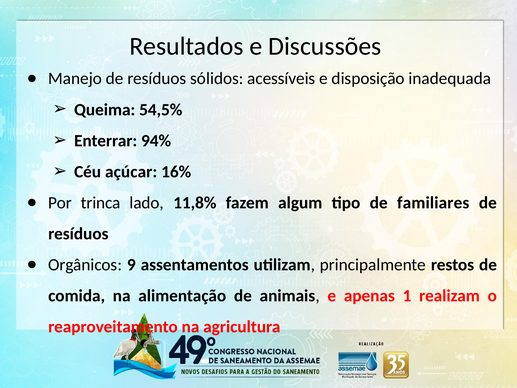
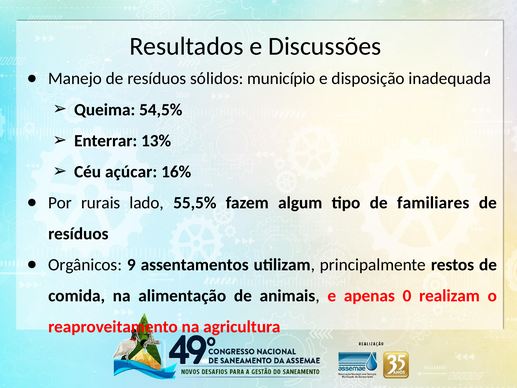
acessíveis: acessíveis -> município
94%: 94% -> 13%
trinca: trinca -> rurais
11,8%: 11,8% -> 55,5%
1: 1 -> 0
